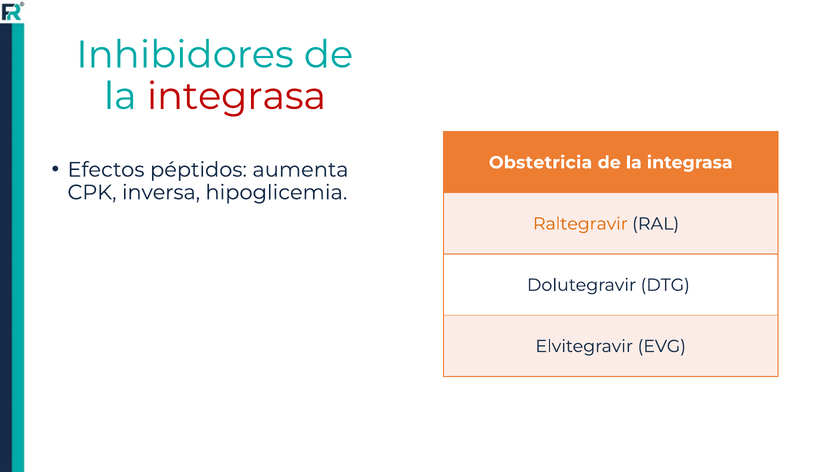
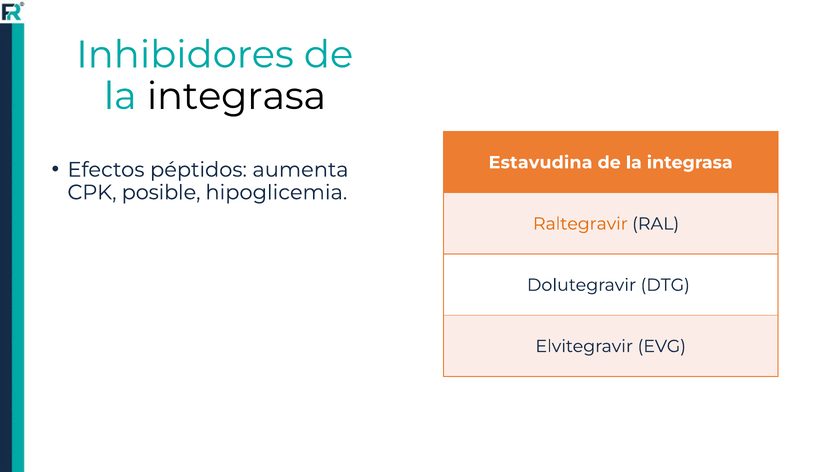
integrasa at (236, 96) colour: red -> black
Obstetricia: Obstetricia -> Estavudina
inversa: inversa -> posible
